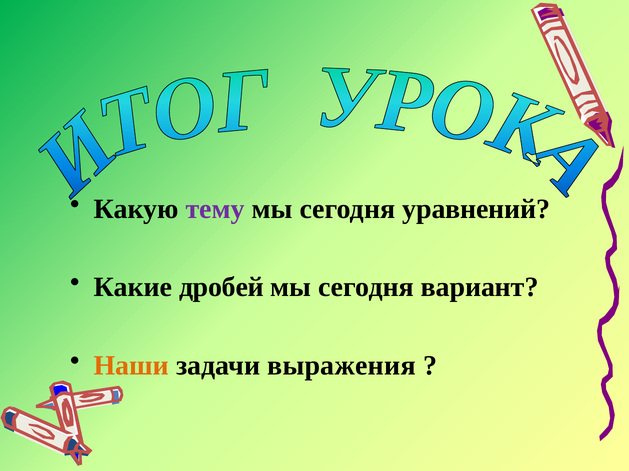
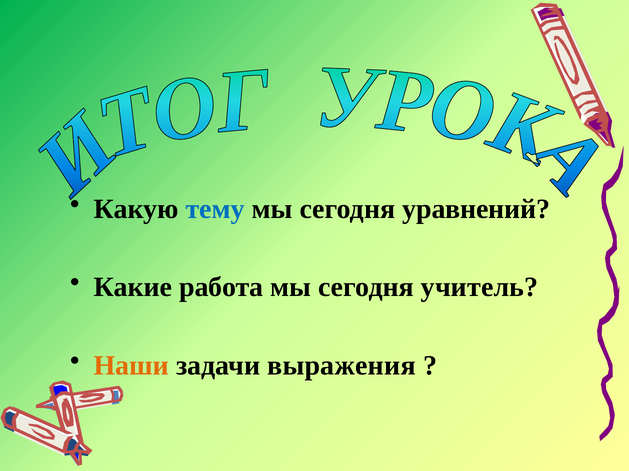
тему colour: purple -> blue
дробей: дробей -> работа
вариант: вариант -> учитель
